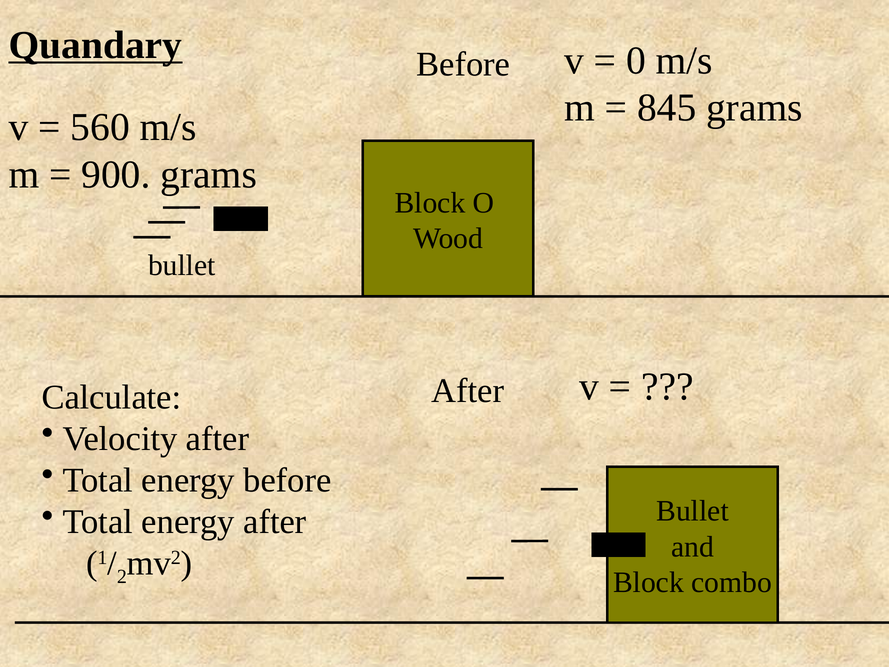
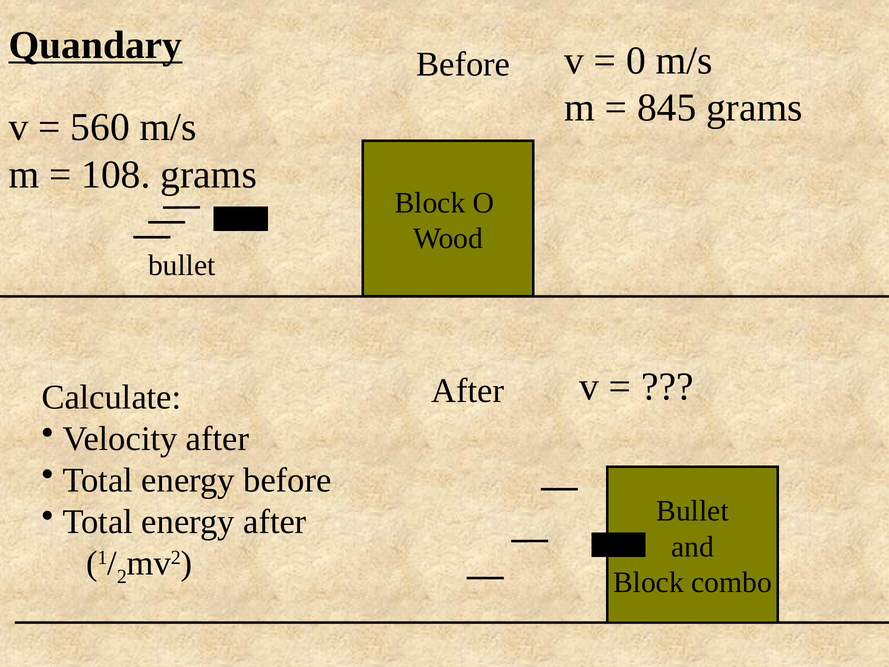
900: 900 -> 108
